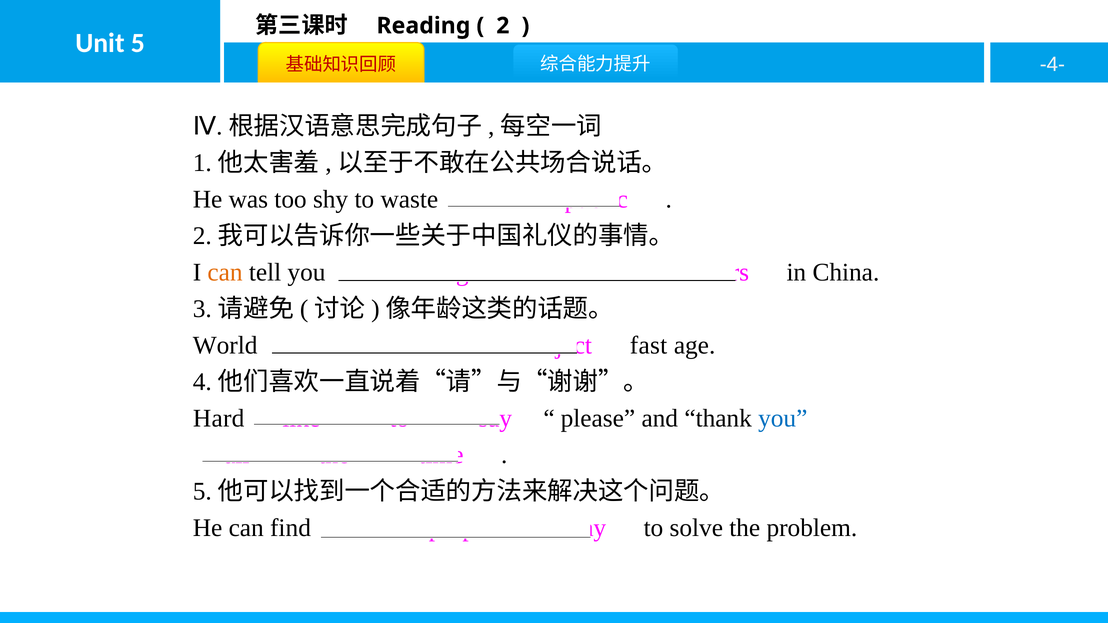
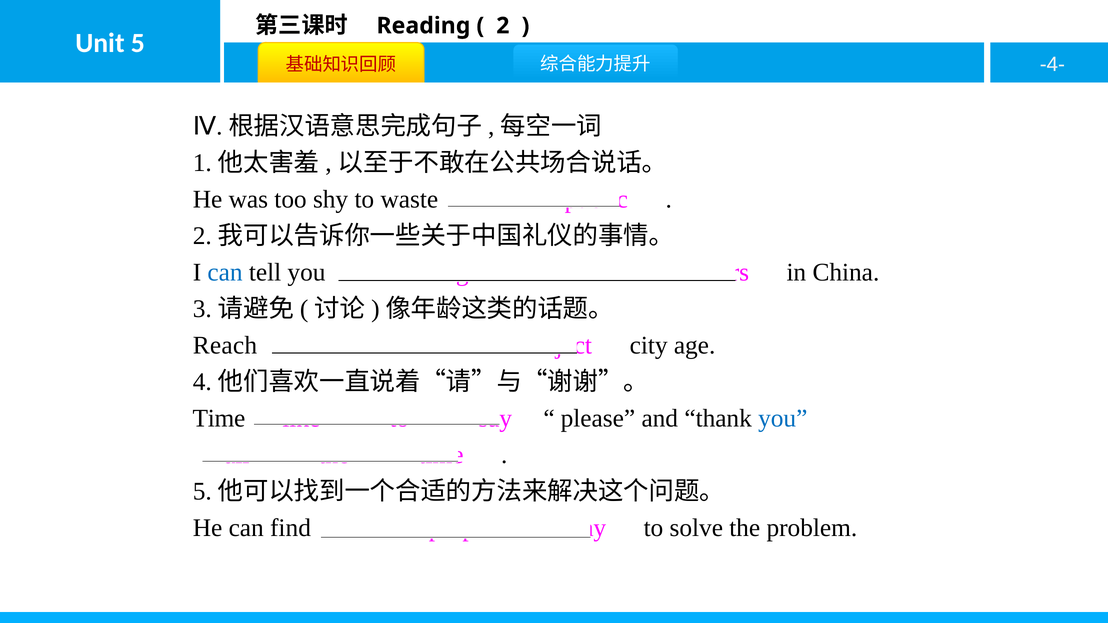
can at (225, 272) colour: orange -> blue
World: World -> Reach
fast: fast -> city
Hard at (219, 419): Hard -> Time
